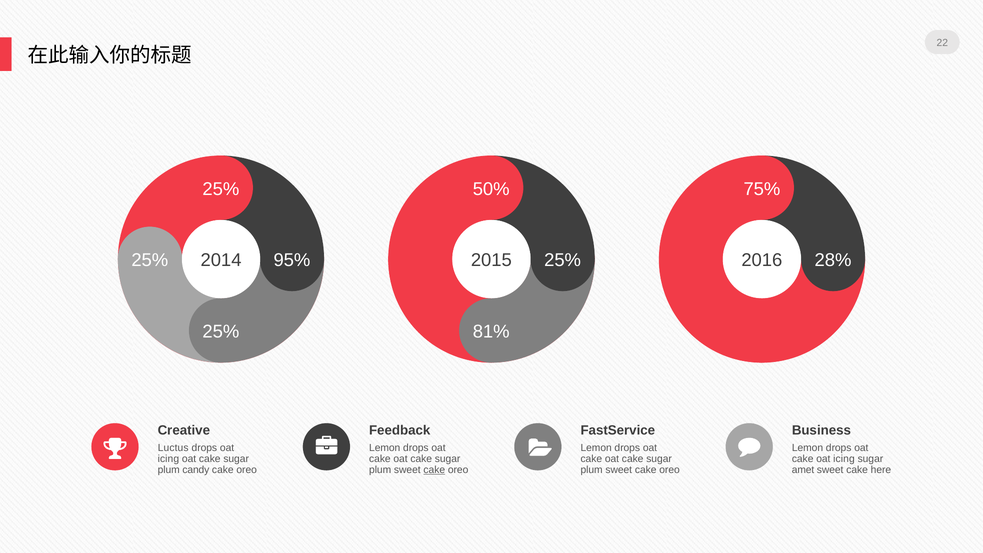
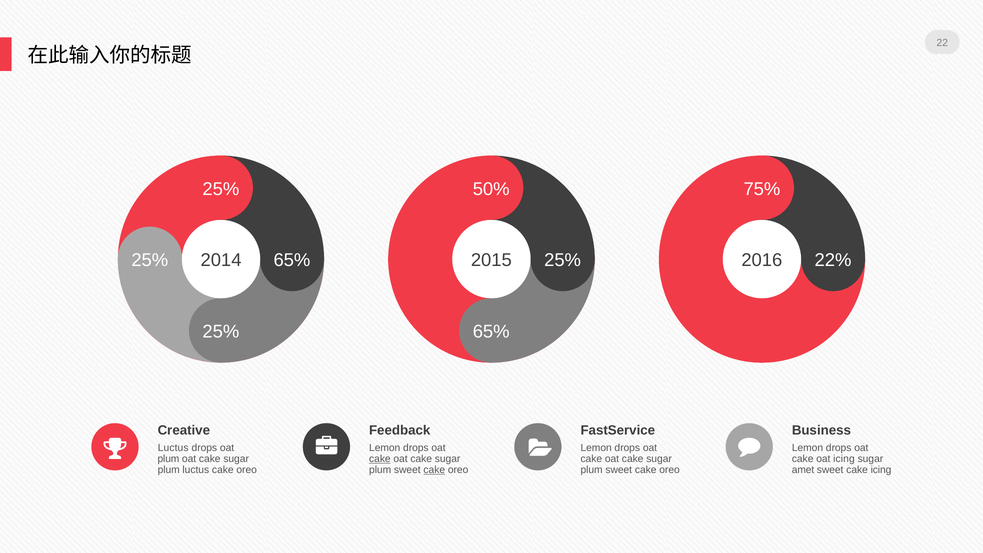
95% at (292, 260): 95% -> 65%
28%: 28% -> 22%
81% at (491, 332): 81% -> 65%
icing at (168, 459): icing -> plum
cake at (380, 459) underline: none -> present
plum candy: candy -> luctus
cake here: here -> icing
